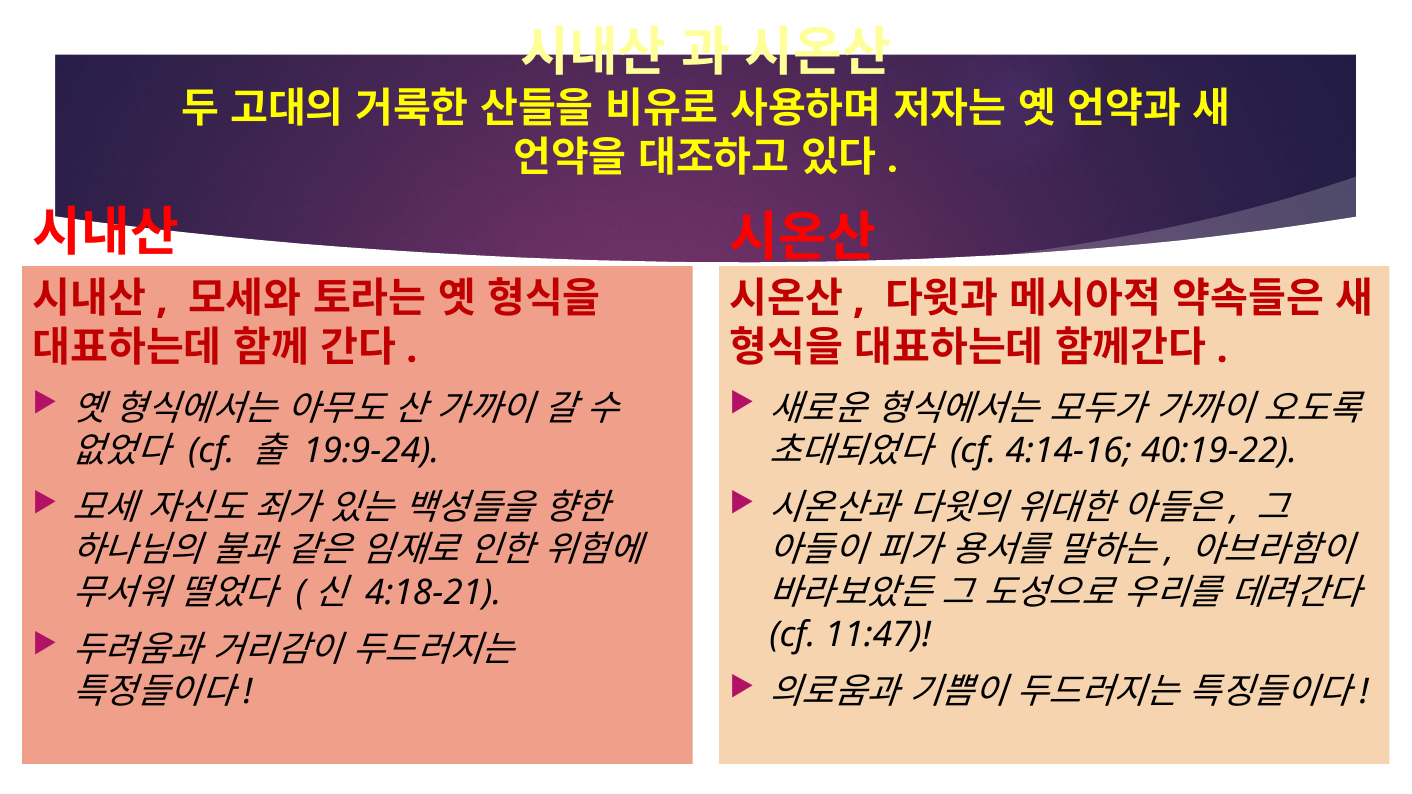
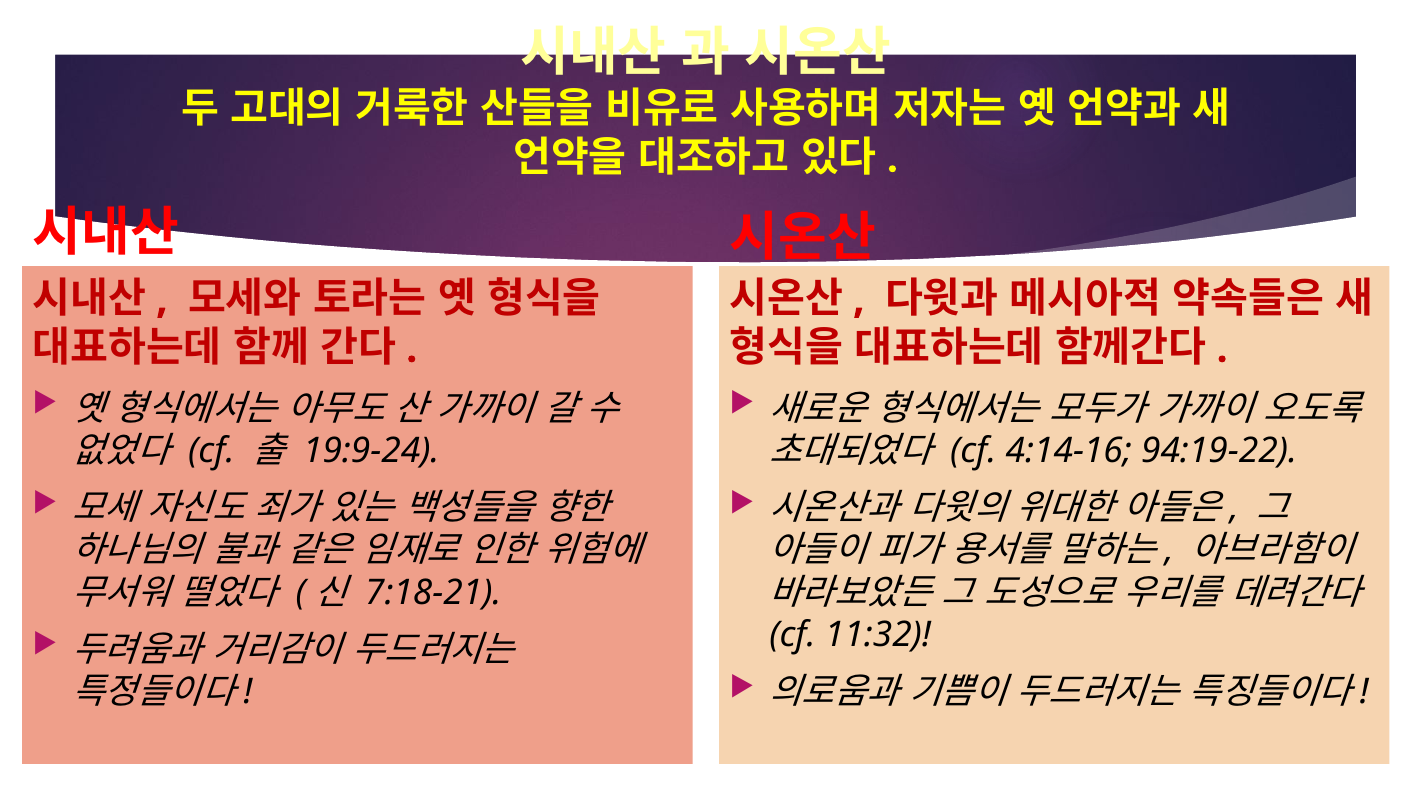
40:19-22: 40:19-22 -> 94:19-22
4:18-21: 4:18-21 -> 7:18-21
11:47: 11:47 -> 11:32
